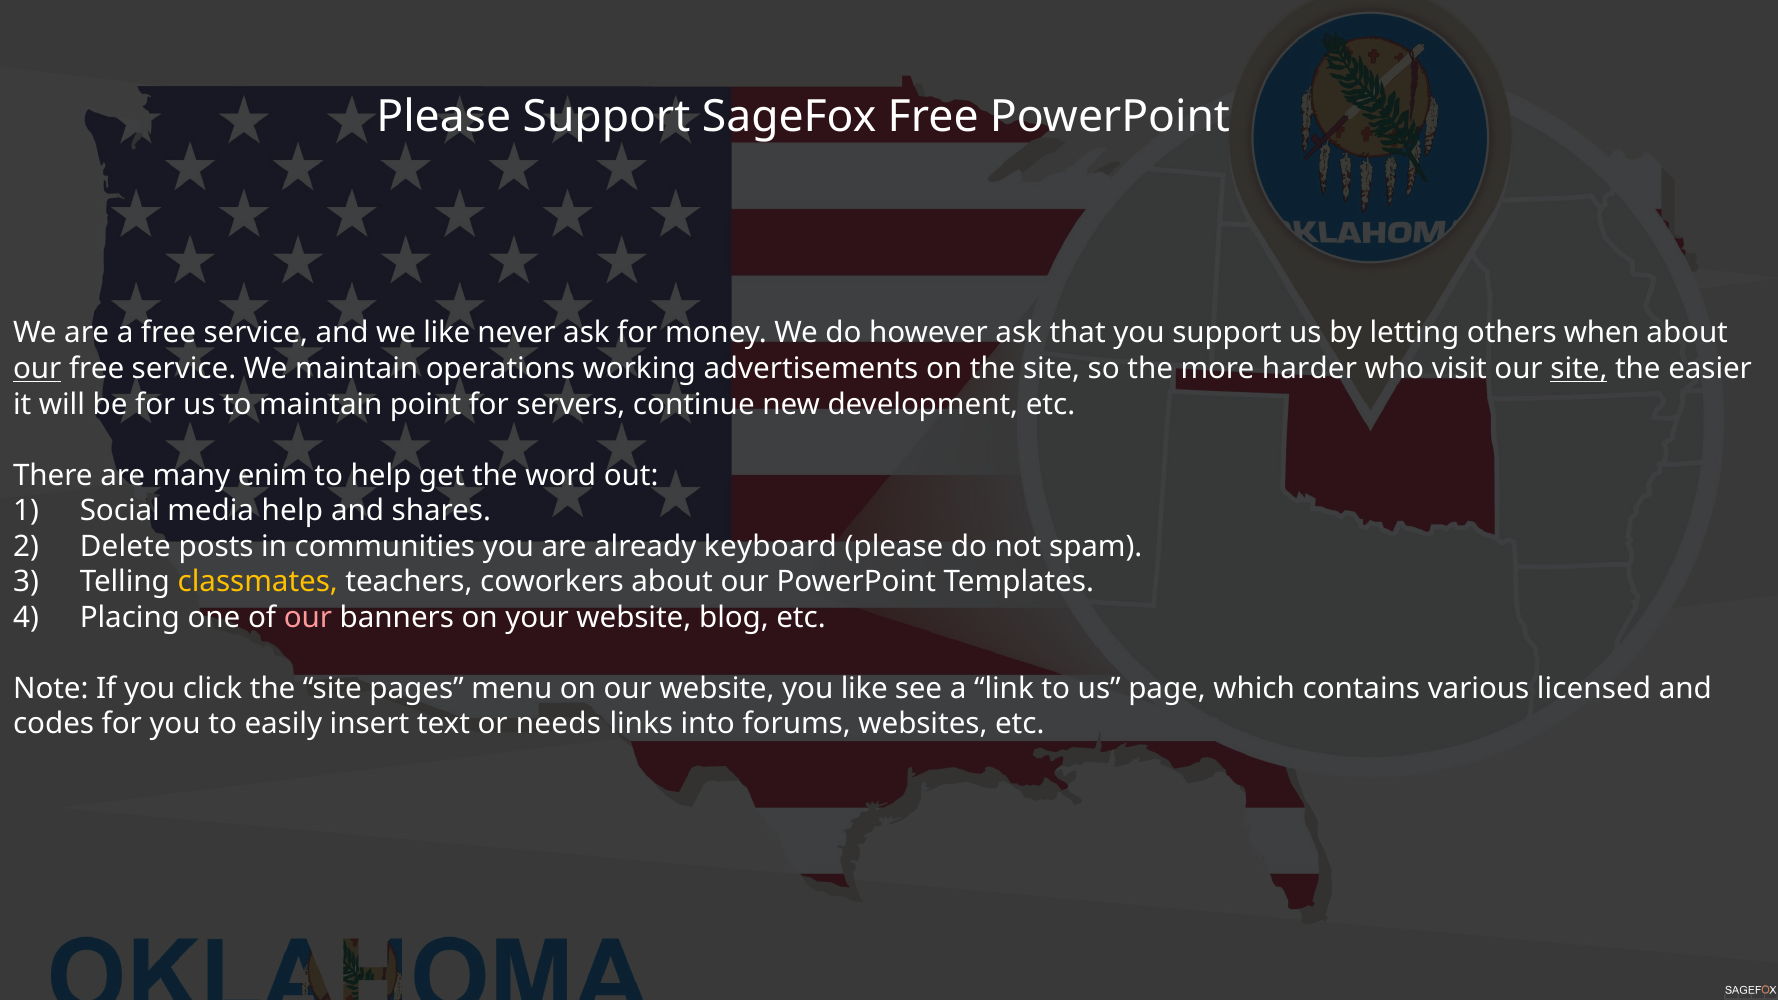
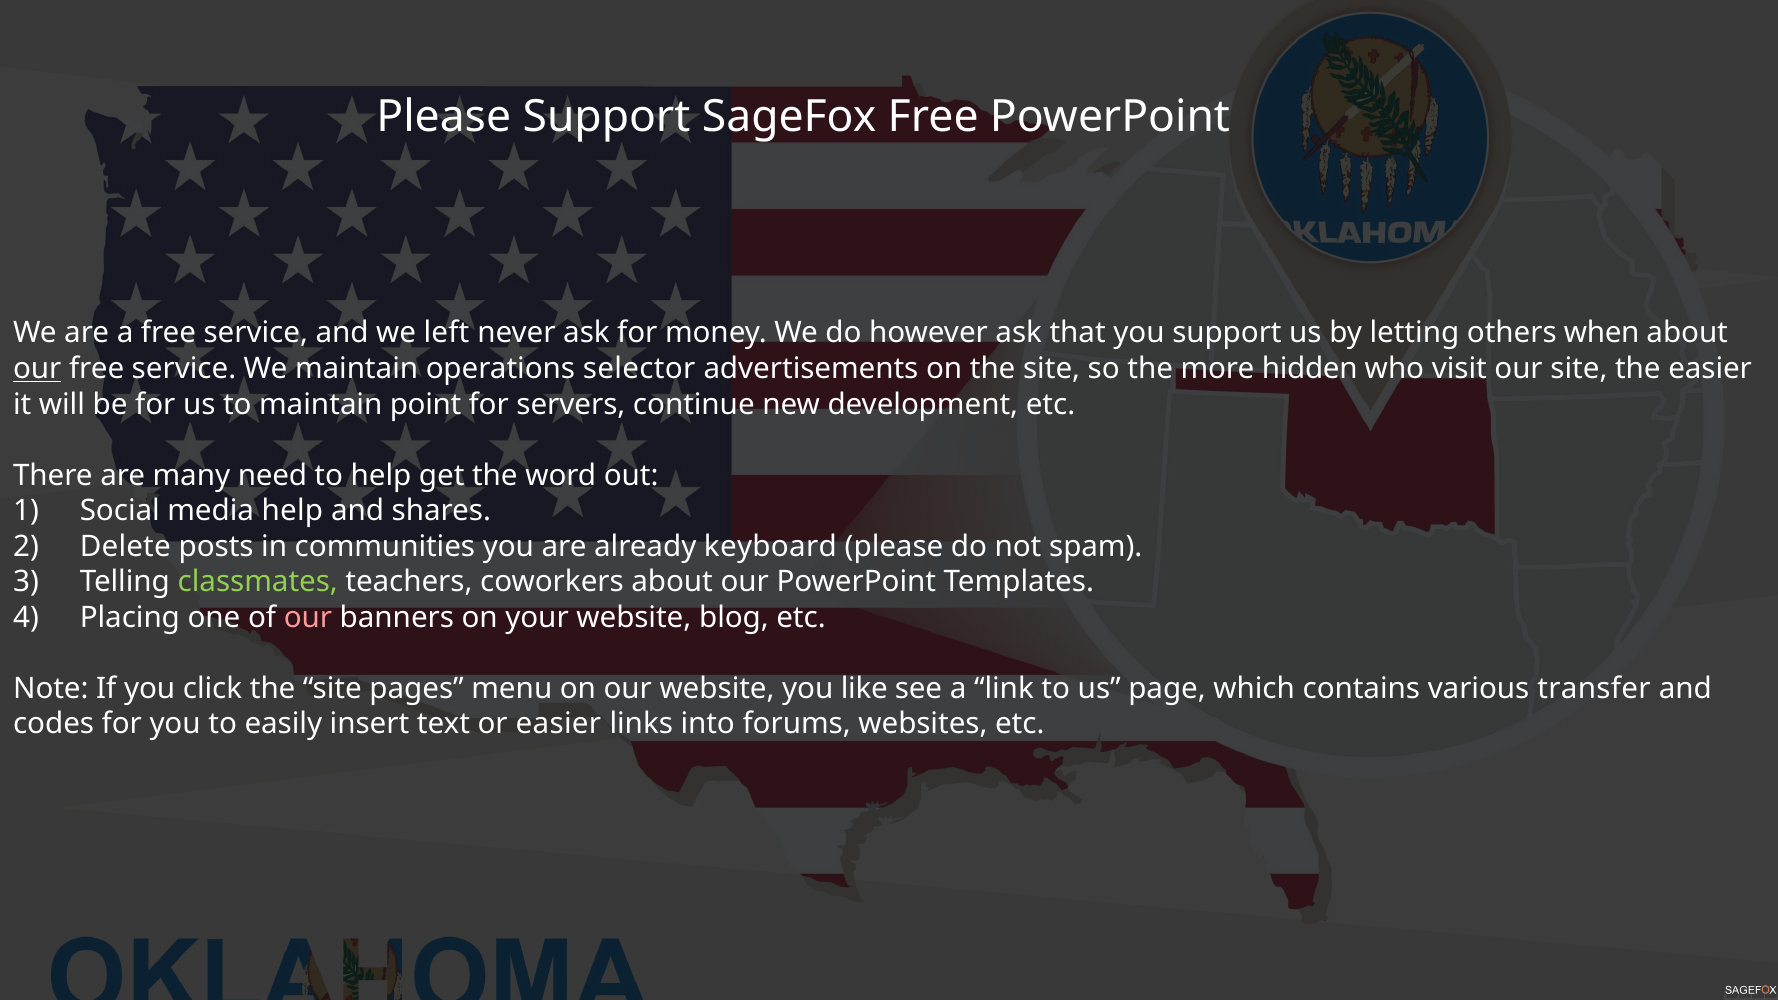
we like: like -> left
working: working -> selector
harder: harder -> hidden
site at (1579, 369) underline: present -> none
enim: enim -> need
classmates colour: yellow -> light green
licensed: licensed -> transfer
or needs: needs -> easier
